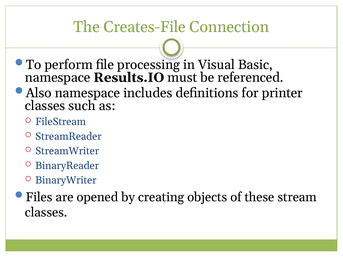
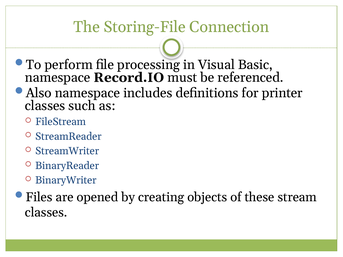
Creates-File: Creates-File -> Storing-File
Results.IO: Results.IO -> Record.IO
